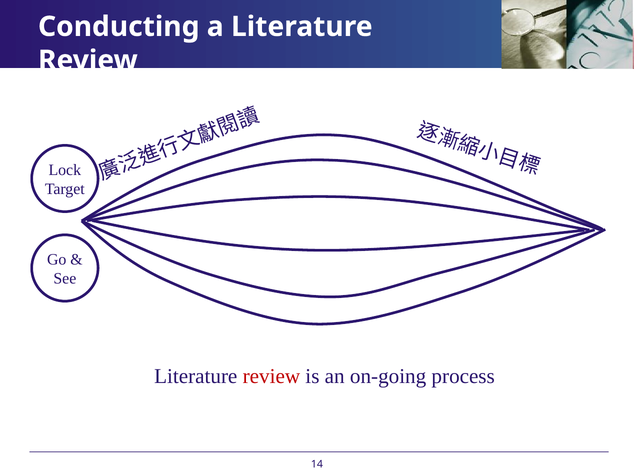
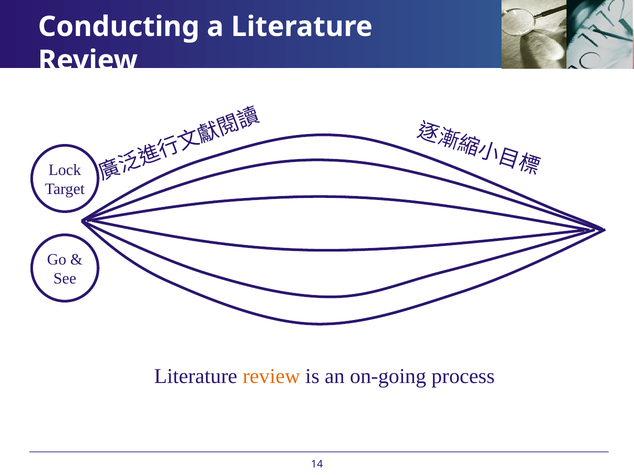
review at (271, 377) colour: red -> orange
